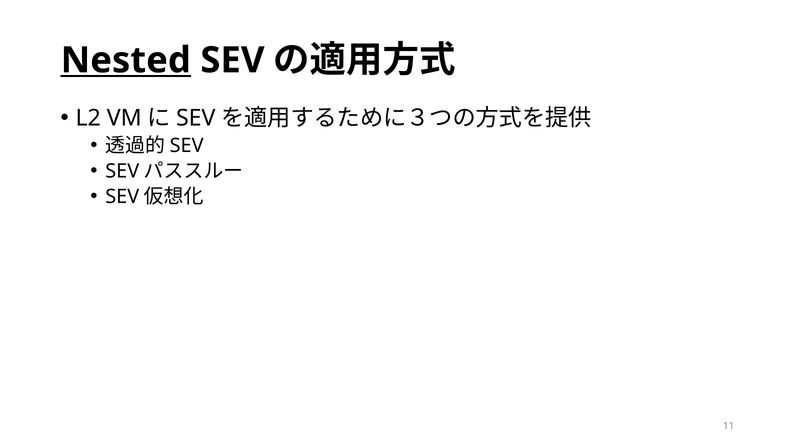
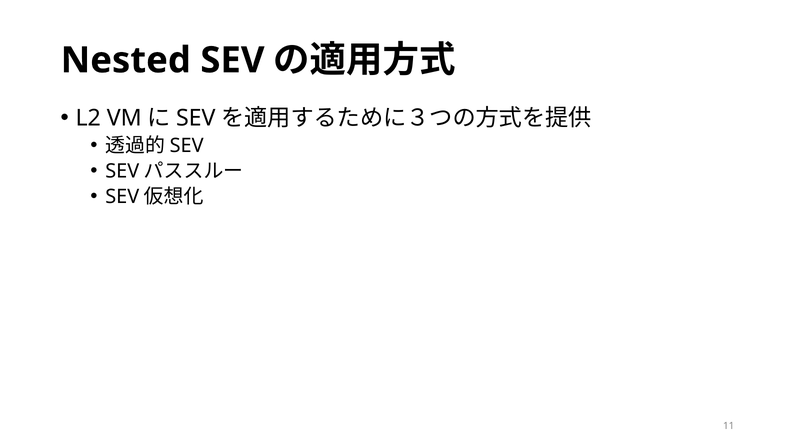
Nested underline: present -> none
